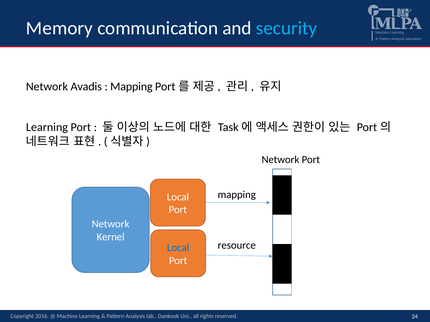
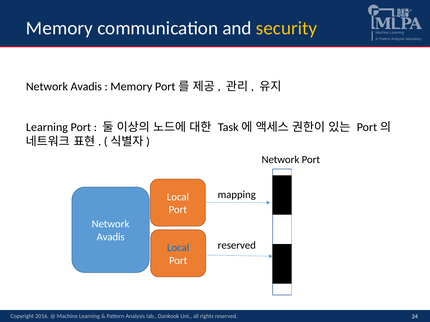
security colour: light blue -> yellow
Mapping at (131, 87): Mapping -> Memory
Kernel at (111, 237): Kernel -> Avadis
resource at (237, 246): resource -> reserved
